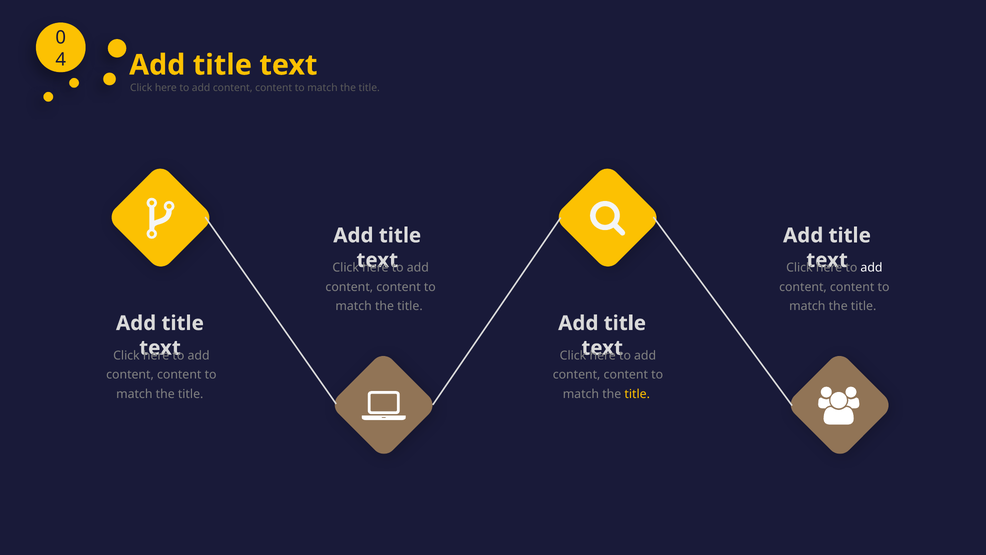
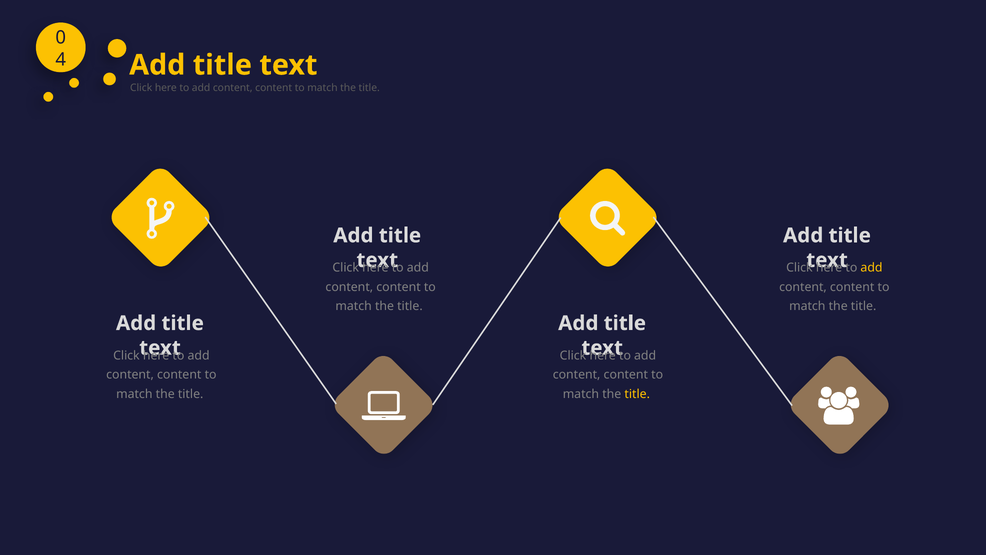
add at (872, 268) colour: white -> yellow
